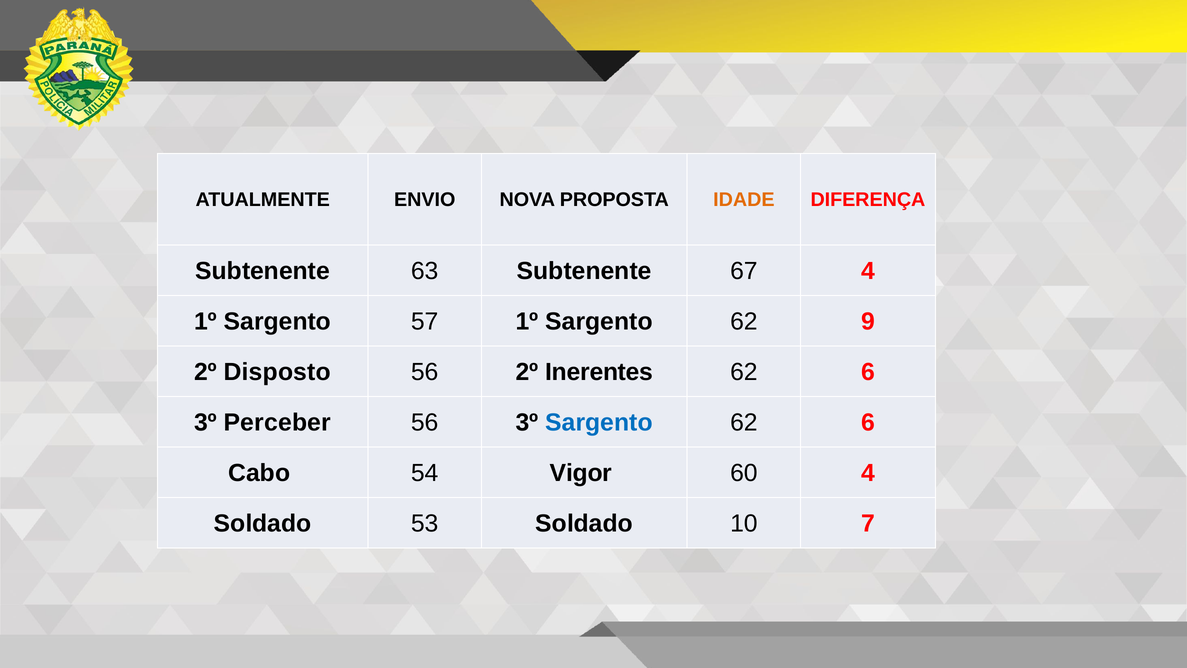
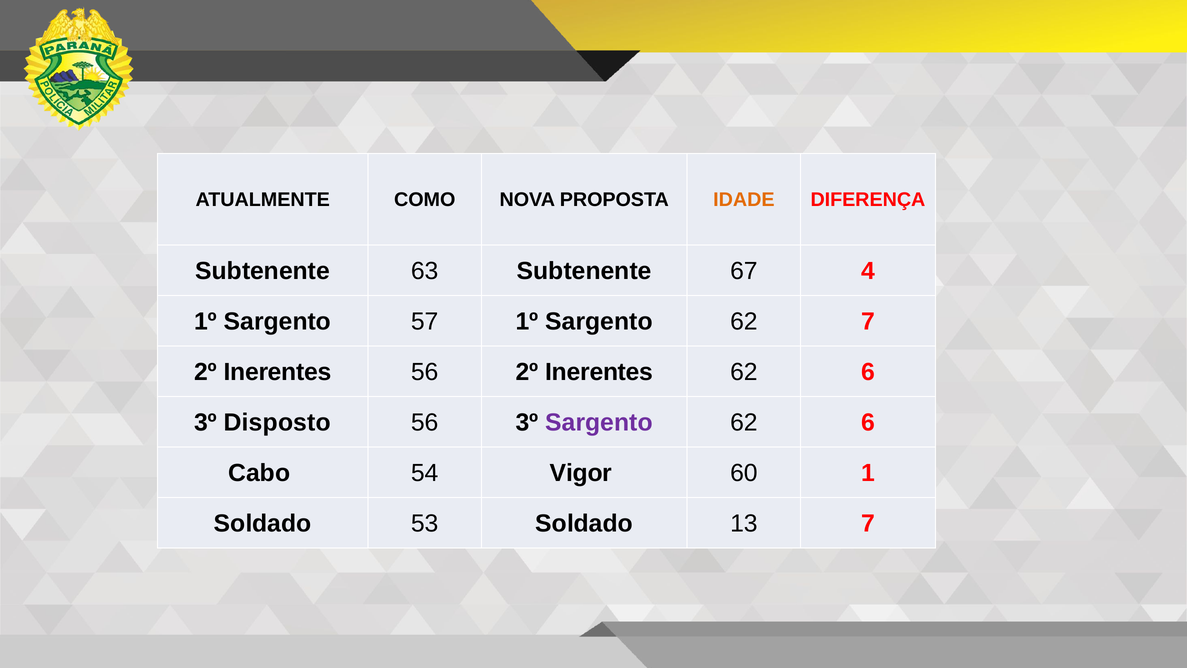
ENVIO: ENVIO -> COMO
62 9: 9 -> 7
Disposto at (277, 372): Disposto -> Inerentes
Perceber: Perceber -> Disposto
Sargento at (599, 422) colour: blue -> purple
60 4: 4 -> 1
10: 10 -> 13
